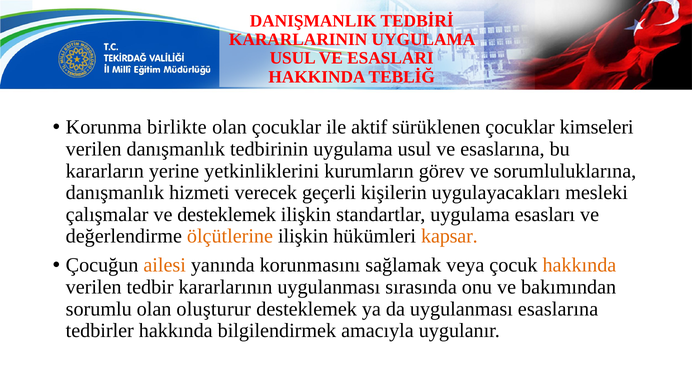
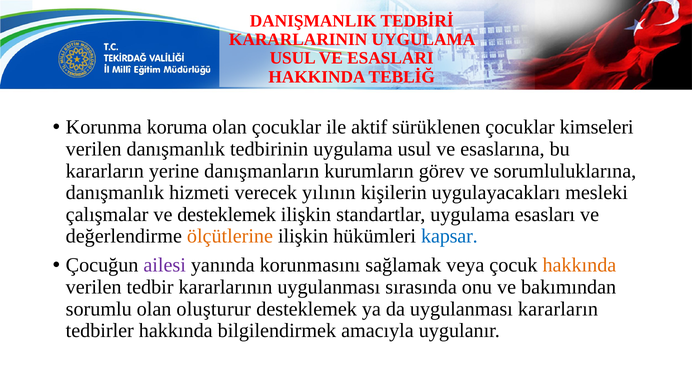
birlikte: birlikte -> koruma
yetkinliklerini: yetkinliklerini -> danışmanların
geçerli: geçerli -> yılının
kapsar colour: orange -> blue
ailesi colour: orange -> purple
uygulanması esaslarına: esaslarına -> kararların
